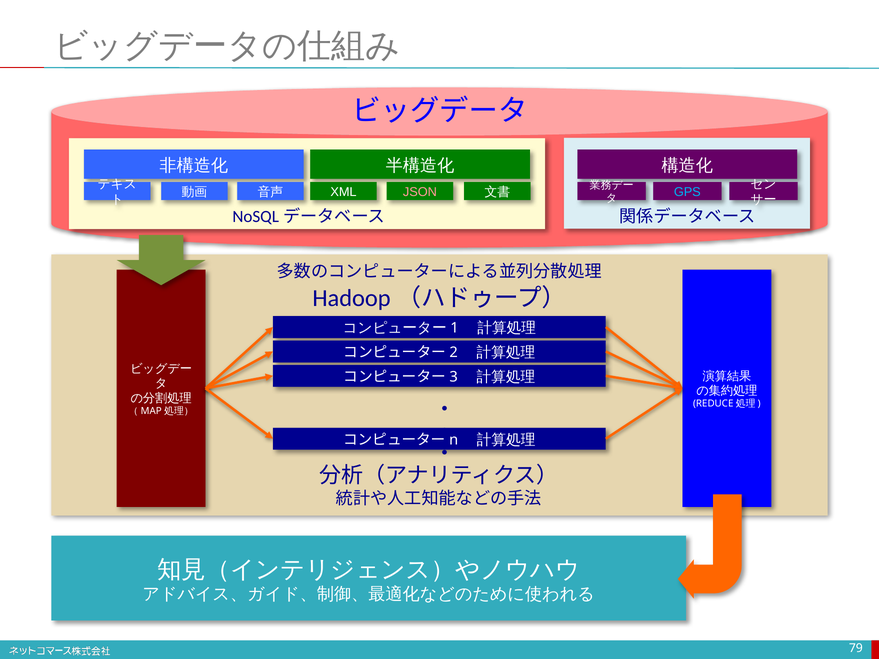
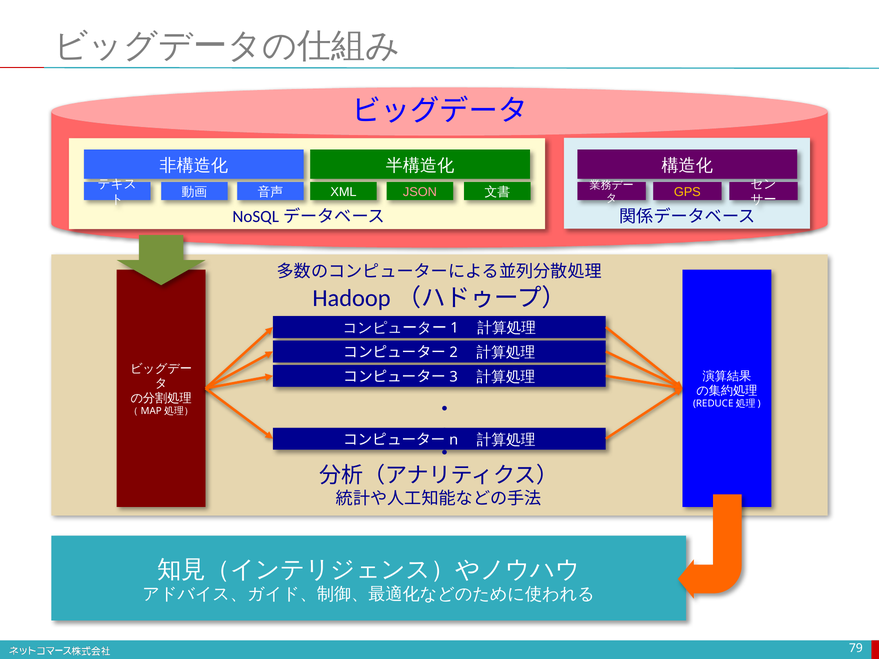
GPS colour: light blue -> yellow
